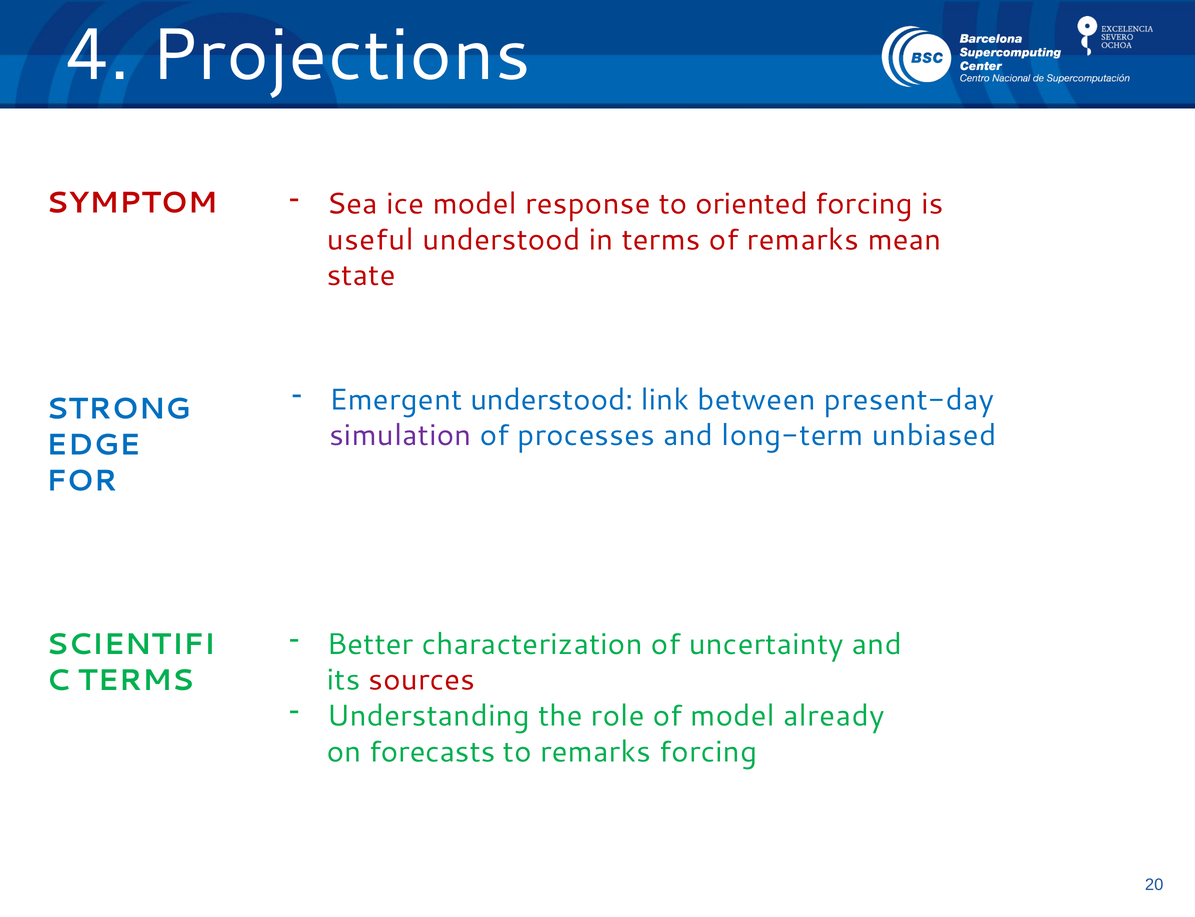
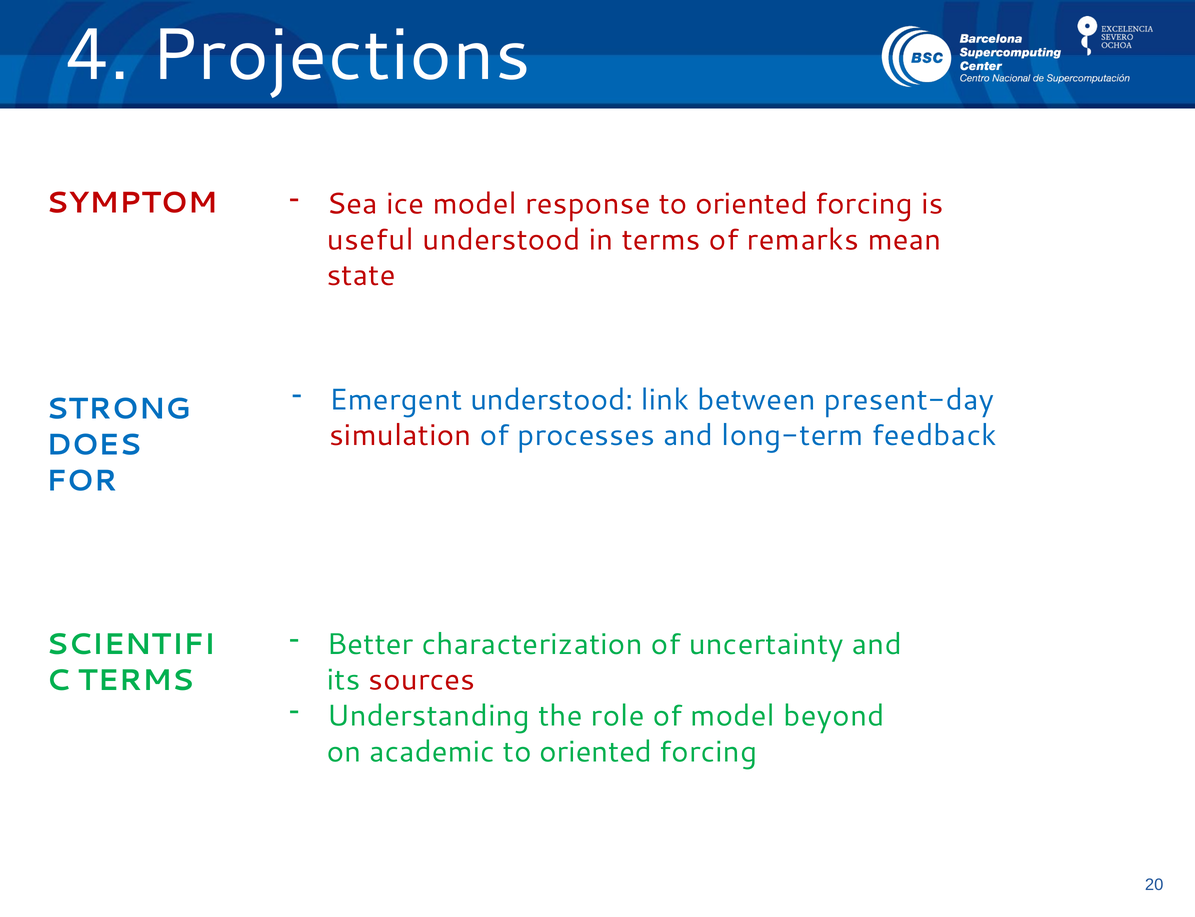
simulation colour: purple -> red
unbiased: unbiased -> feedback
EDGE: EDGE -> DOES
already: already -> beyond
forecasts: forecasts -> academic
remarks at (596, 752): remarks -> oriented
